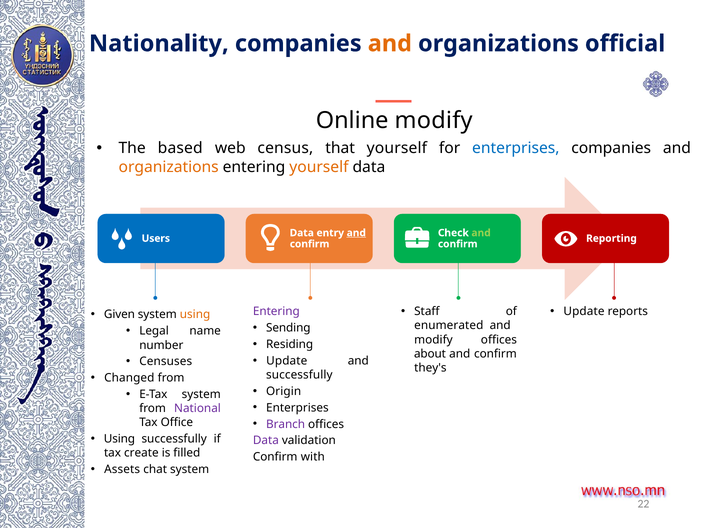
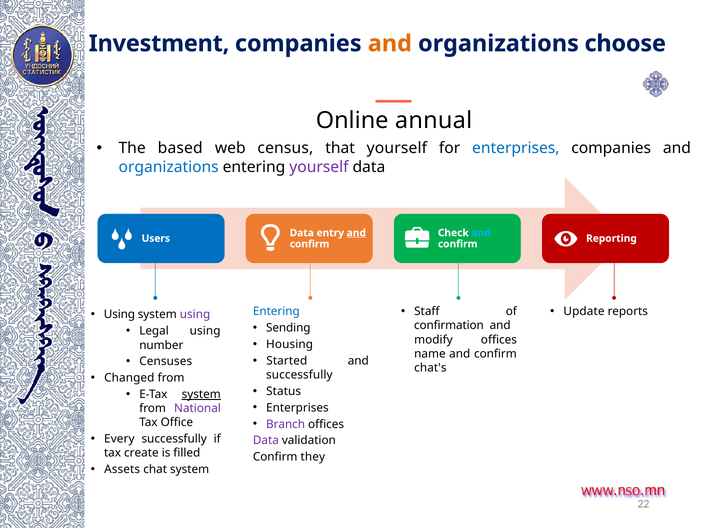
Nationality: Nationality -> Investment
official: official -> choose
Online modify: modify -> annual
organizations at (169, 167) colour: orange -> blue
yourself at (319, 167) colour: orange -> purple
and at (481, 233) colour: light green -> light blue
Entering at (276, 312) colour: purple -> blue
Given at (119, 315): Given -> Using
using at (195, 315) colour: orange -> purple
enumerated: enumerated -> confirmation
Legal name: name -> using
Residing: Residing -> Housing
about: about -> name
Update at (287, 361): Update -> Started
they's: they's -> chat's
Origin: Origin -> Status
system at (201, 395) underline: none -> present
Using at (119, 440): Using -> Every
with: with -> they
